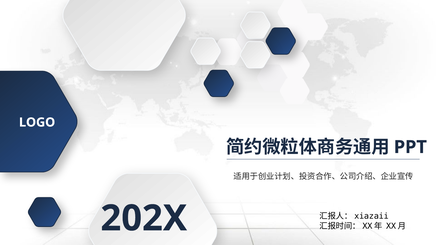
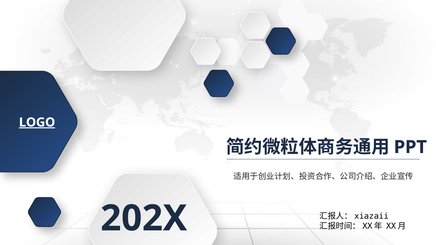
LOGO underline: none -> present
